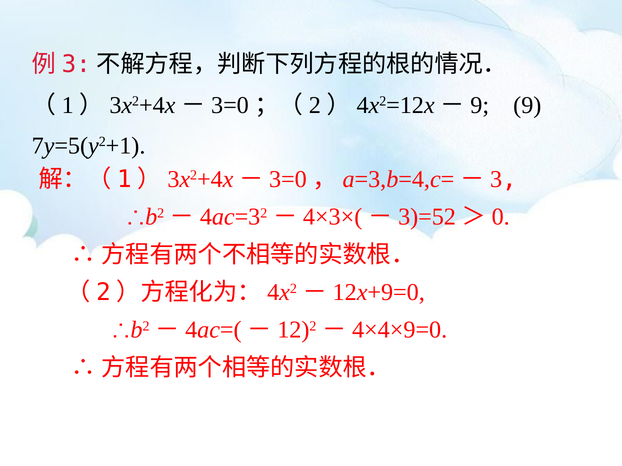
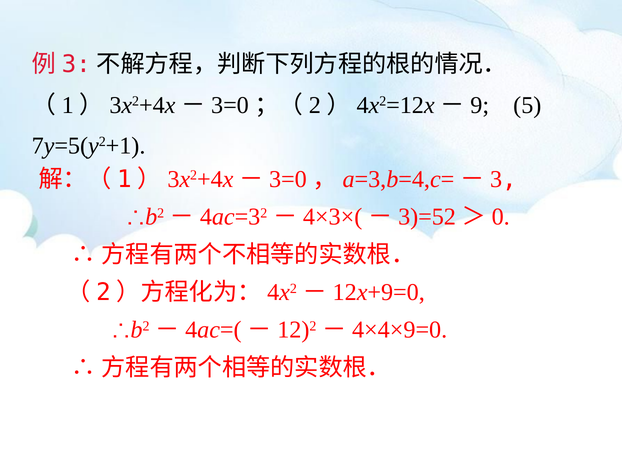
9 at (527, 105): 9 -> 5
